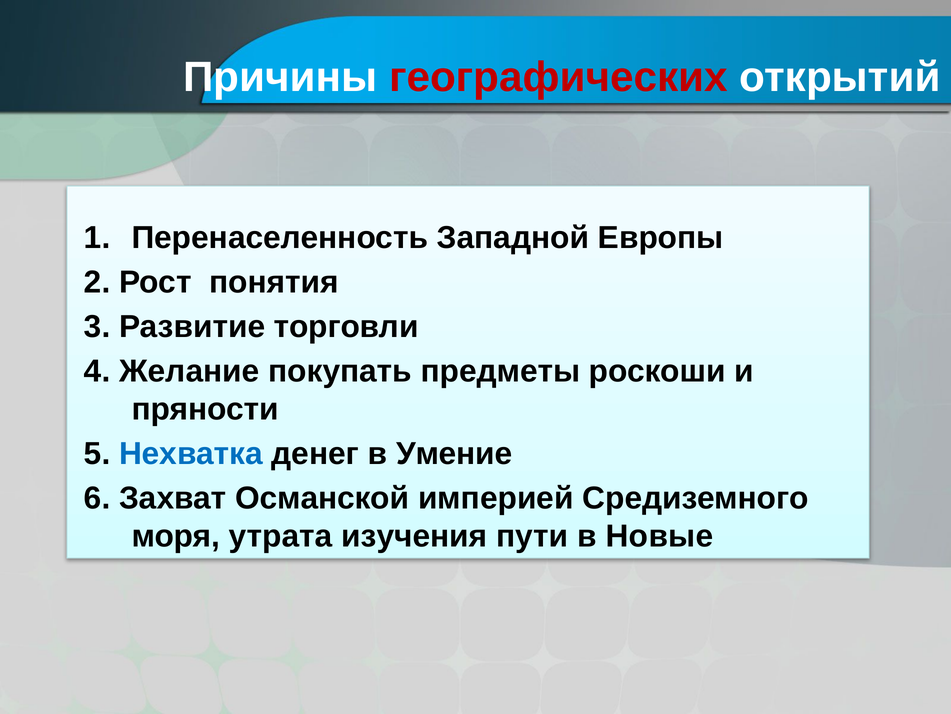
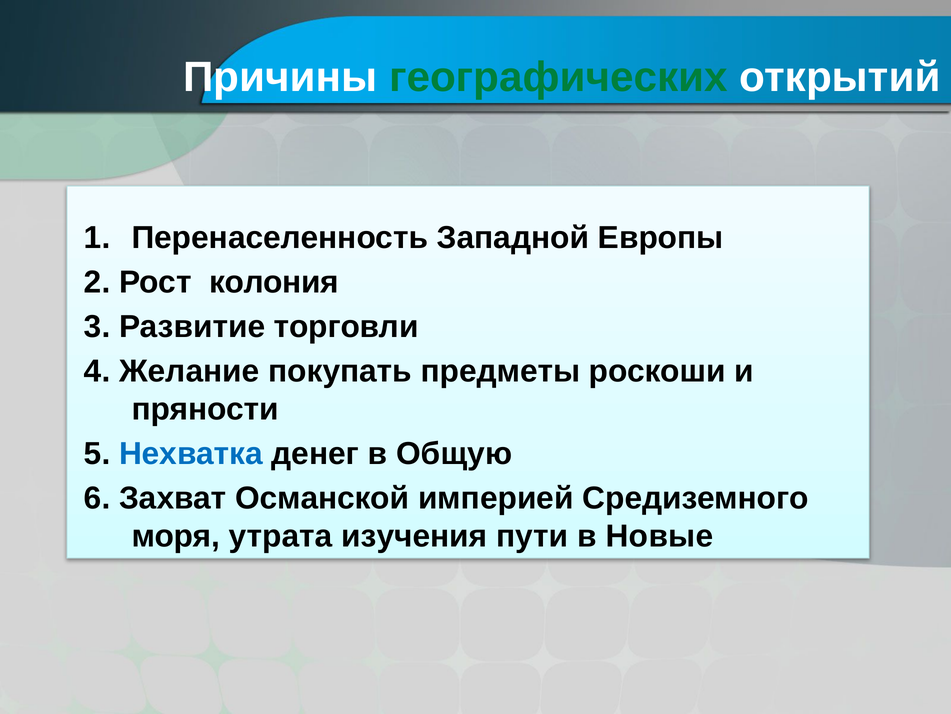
географических colour: red -> green
понятия: понятия -> колония
Умение: Умение -> Общую
